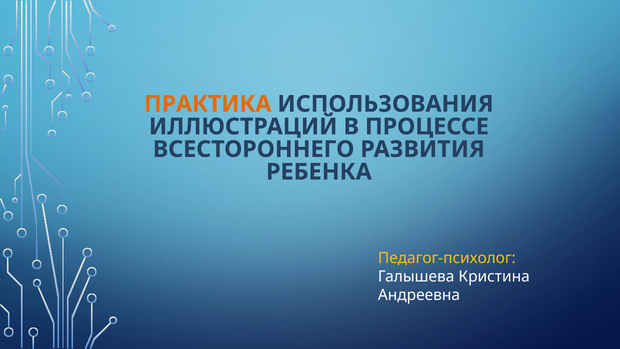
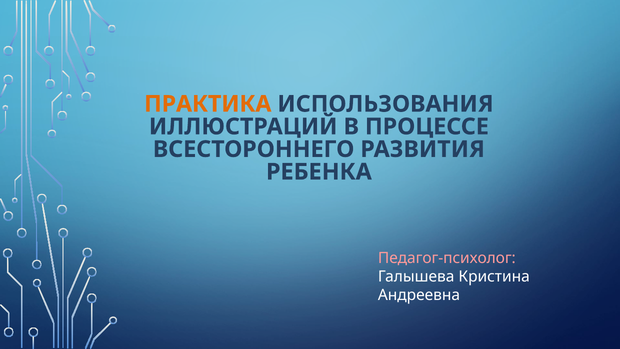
Педагог-психолог colour: yellow -> pink
